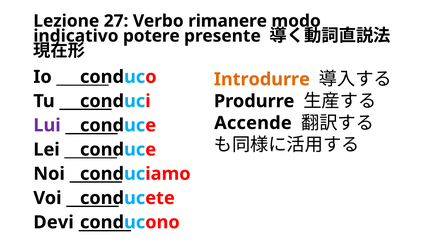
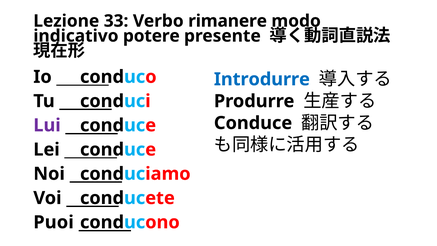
27: 27 -> 33
Introdurre colour: orange -> blue
Accende at (253, 123): Accende -> Conduce
Devi: Devi -> Puoi
